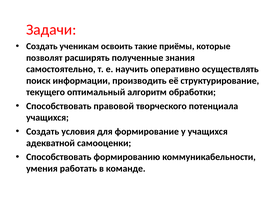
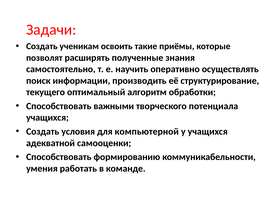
правовой: правовой -> важными
формирование: формирование -> компьютерной
